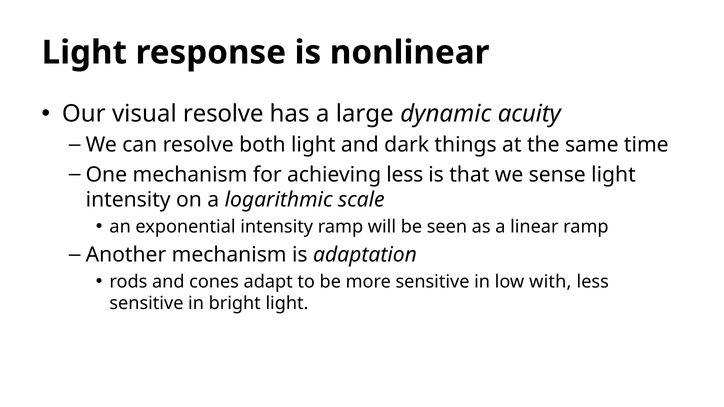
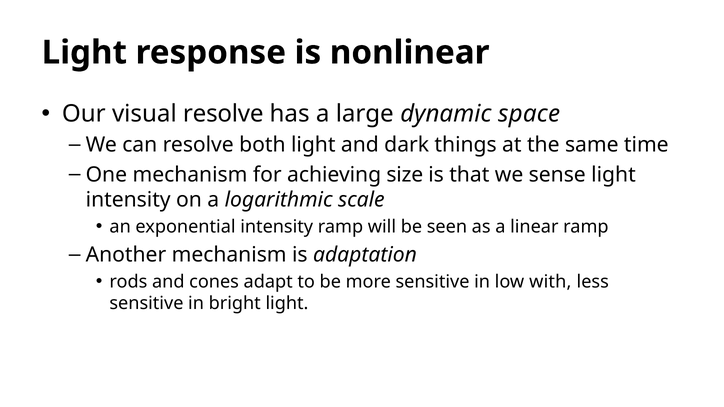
acuity: acuity -> space
achieving less: less -> size
